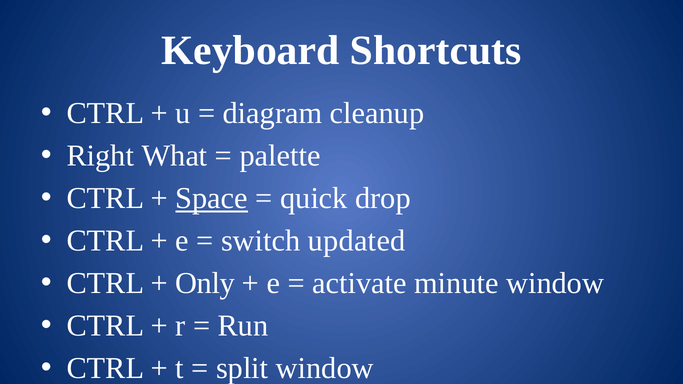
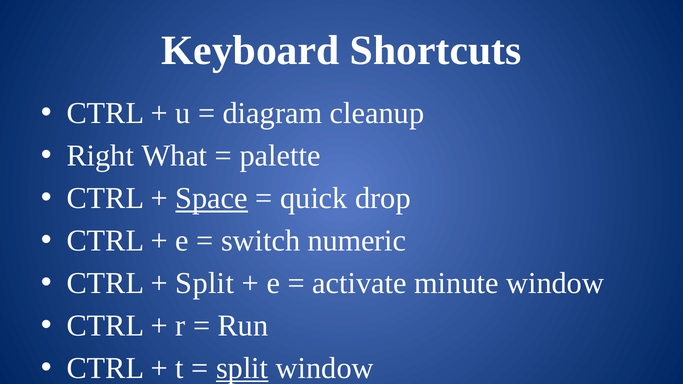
updated: updated -> numeric
Only at (205, 283): Only -> Split
split at (242, 368) underline: none -> present
